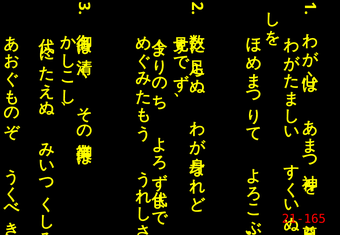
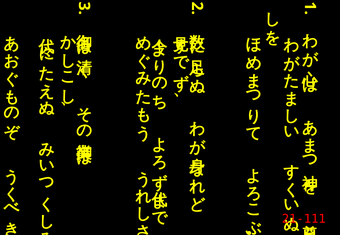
21-165: 21-165 -> 21-111
